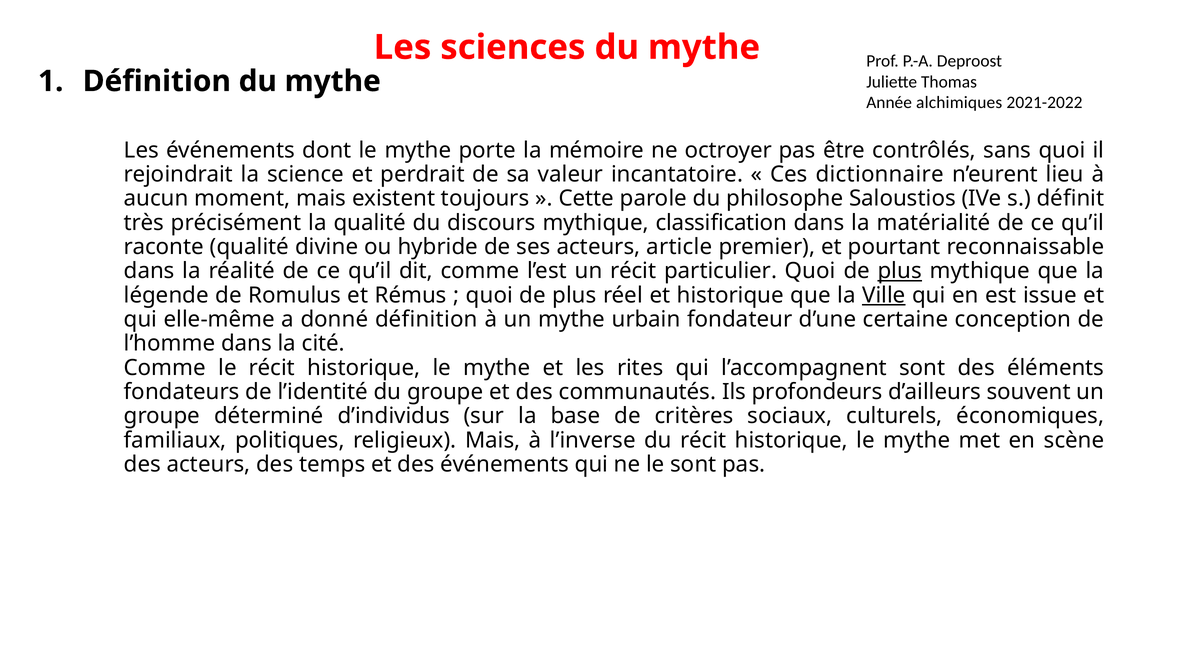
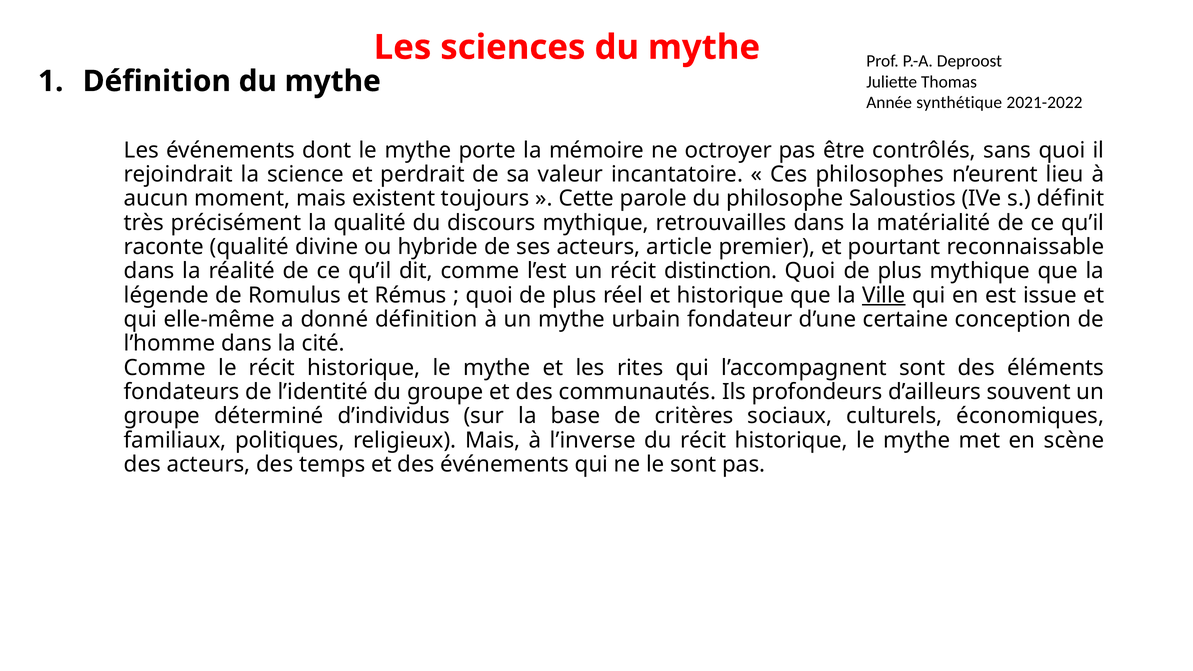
alchimiques: alchimiques -> synthétique
dictionnaire: dictionnaire -> philosophes
classification: classification -> retrouvailles
particulier: particulier -> distinction
plus at (900, 271) underline: present -> none
